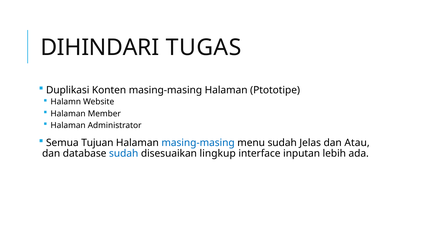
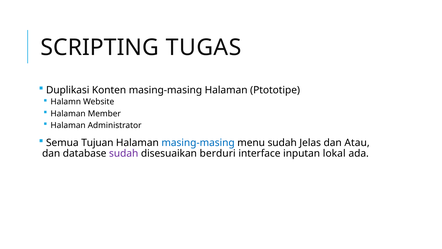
DIHINDARI: DIHINDARI -> SCRIPTING
sudah at (124, 153) colour: blue -> purple
lingkup: lingkup -> berduri
lebih: lebih -> lokal
